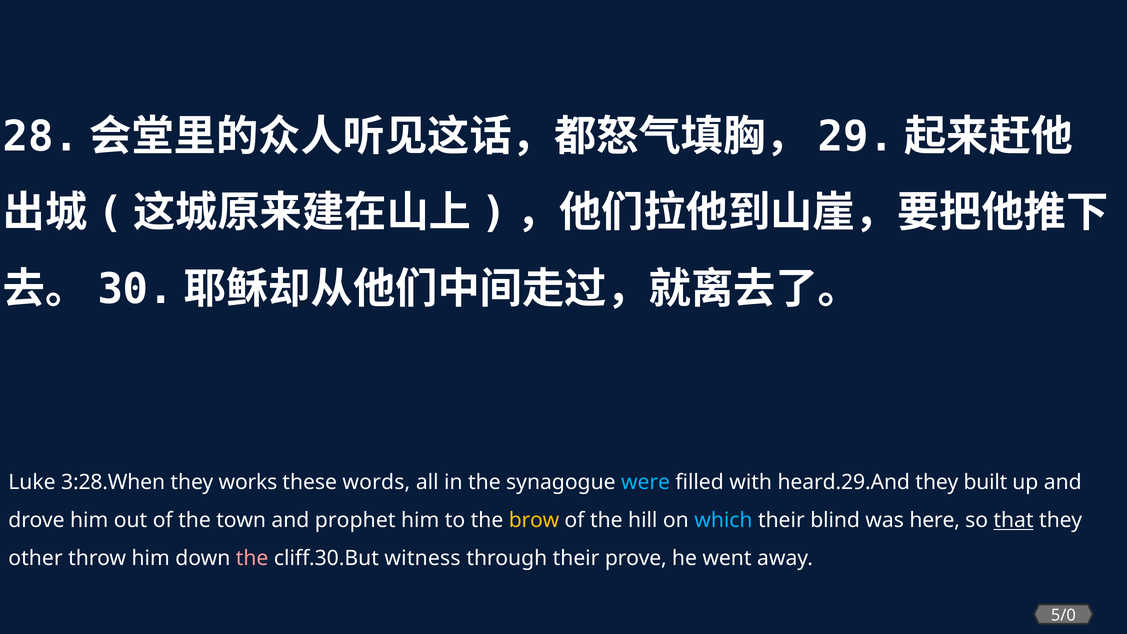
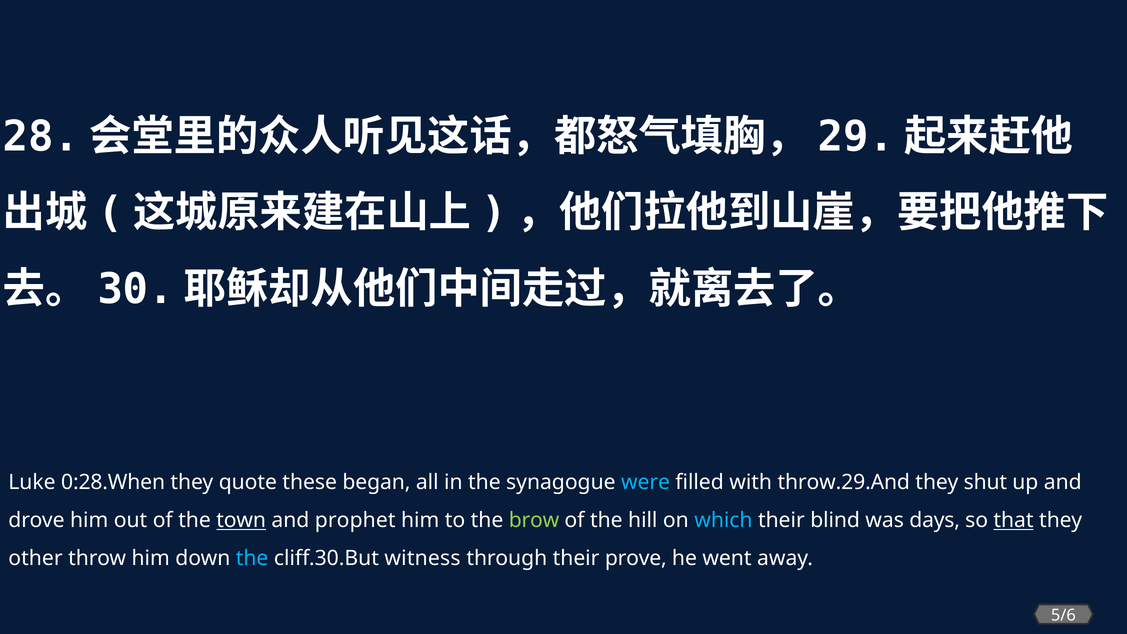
3:28.When: 3:28.When -> 0:28.When
works: works -> quote
words: words -> began
heard.29.And: heard.29.And -> throw.29.And
built: built -> shut
town underline: none -> present
brow colour: yellow -> light green
here: here -> days
the at (252, 558) colour: pink -> light blue
5/0: 5/0 -> 5/6
